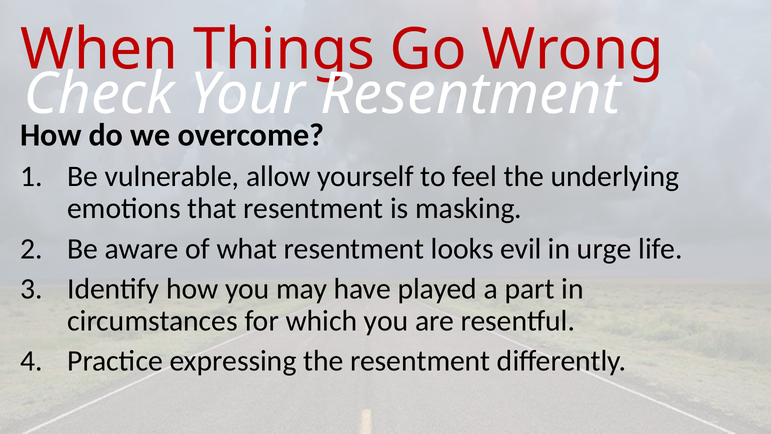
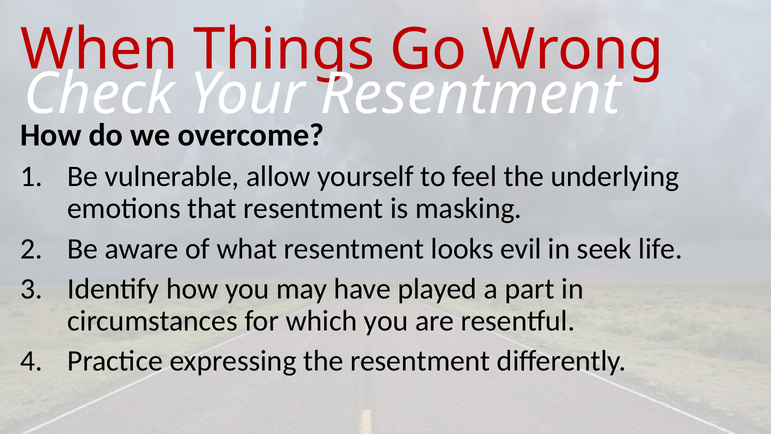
urge: urge -> seek
